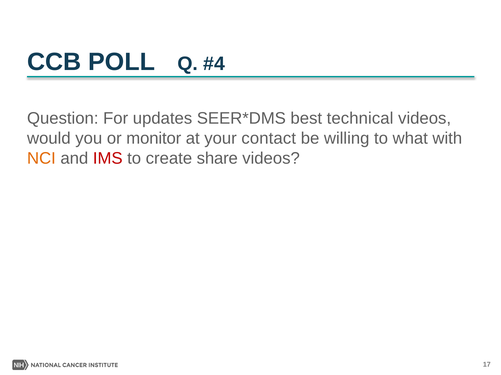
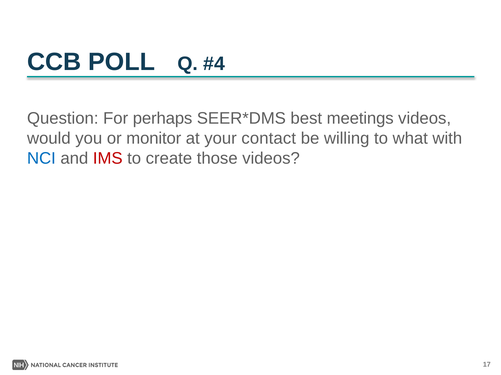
updates: updates -> perhaps
technical: technical -> meetings
NCI colour: orange -> blue
share: share -> those
